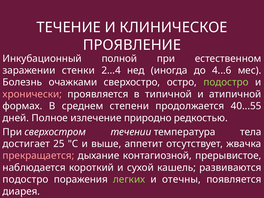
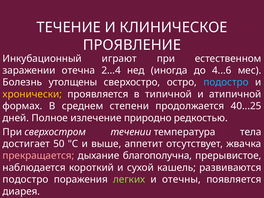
полной: полной -> играют
стенки: стенки -> отечна
очажками: очажками -> утолщены
подостро at (226, 82) colour: light green -> light blue
хронически colour: pink -> yellow
40...55: 40...55 -> 40...25
25: 25 -> 50
контагиозной: контагиозной -> благополучна
